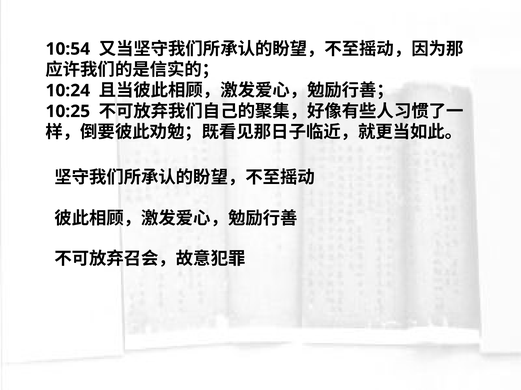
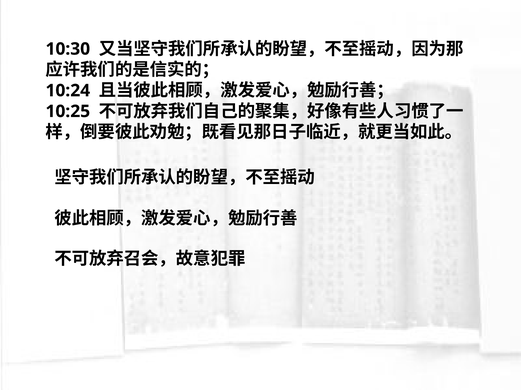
10:54: 10:54 -> 10:30
